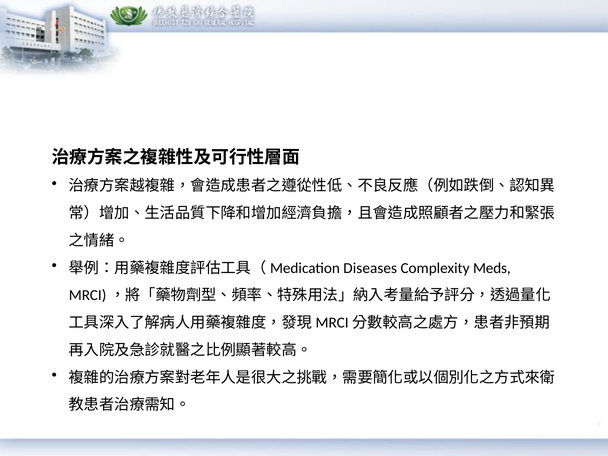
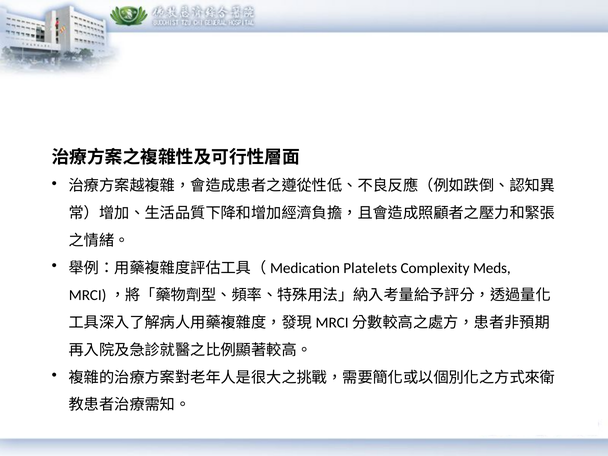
Diseases: Diseases -> Platelets
